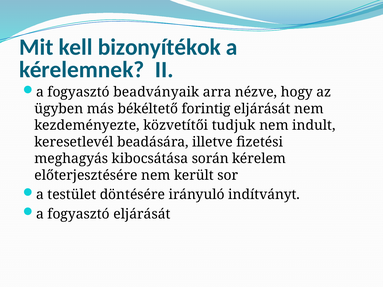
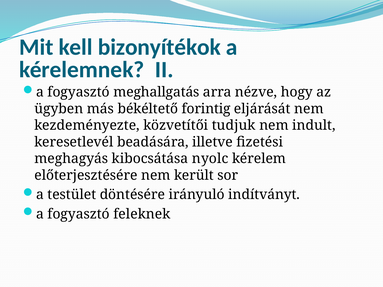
beadványaik: beadványaik -> meghallgatás
során: során -> nyolc
fogyasztó eljárását: eljárását -> feleknek
